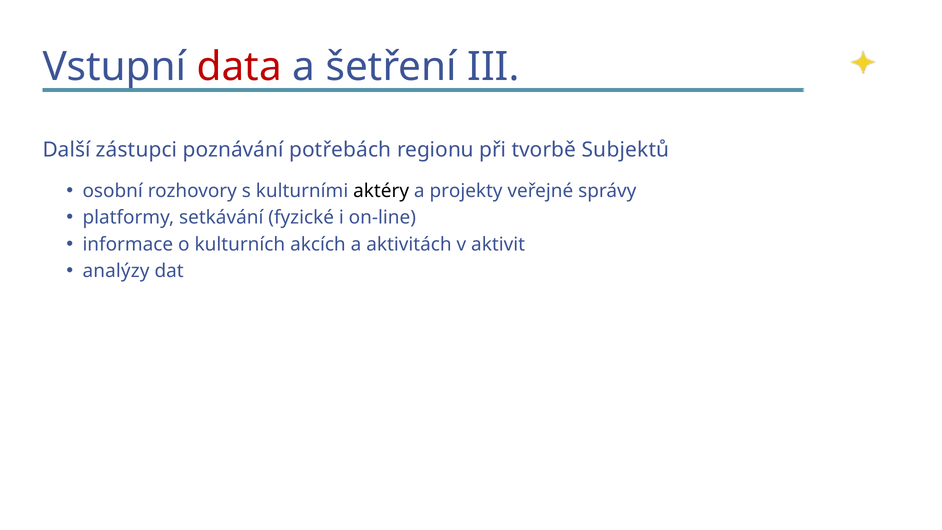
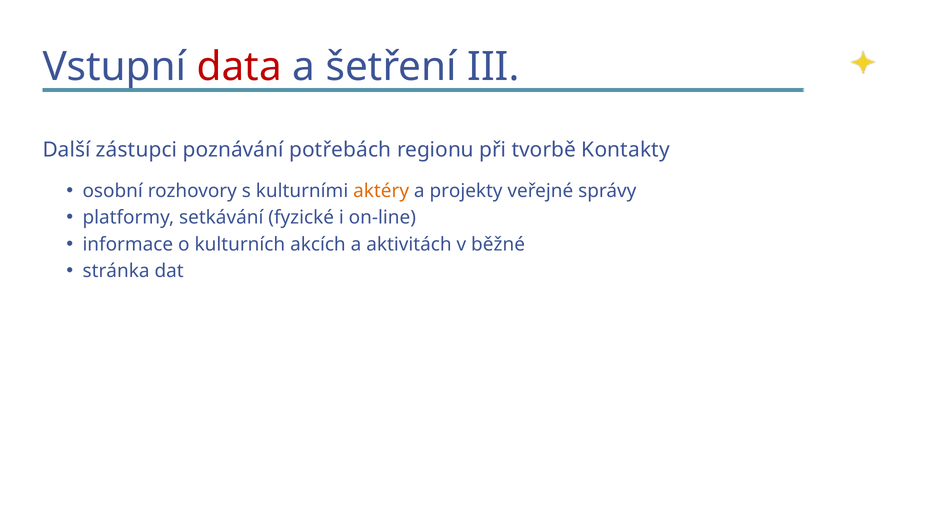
Subjektů: Subjektů -> Kontakty
aktéry colour: black -> orange
aktivit: aktivit -> běžné
analýzy: analýzy -> stránka
